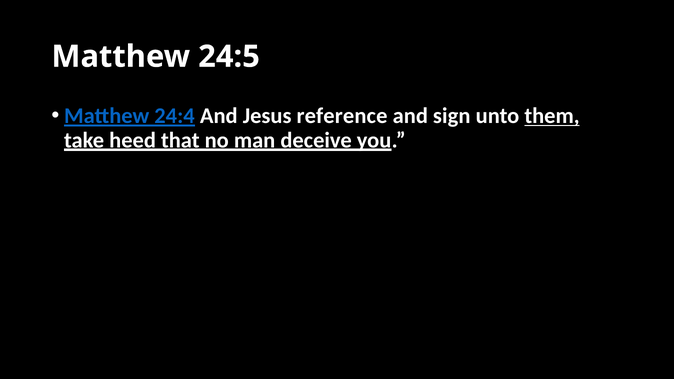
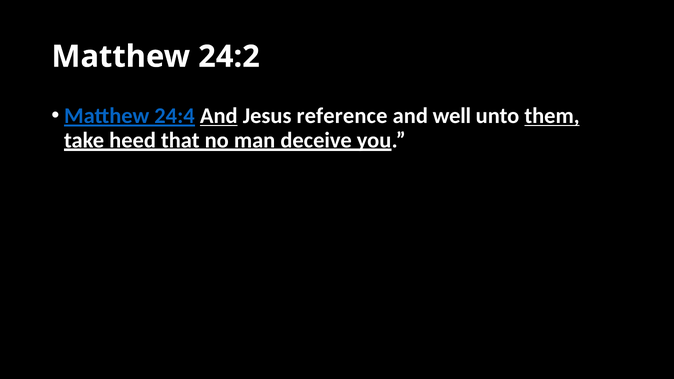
24:5: 24:5 -> 24:2
And at (219, 116) underline: none -> present
sign: sign -> well
